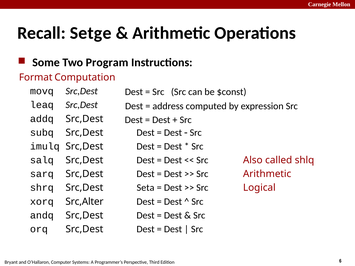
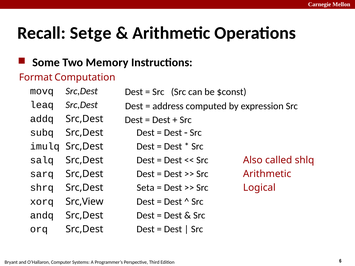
Program: Program -> Memory
Src,Alter: Src,Alter -> Src,View
